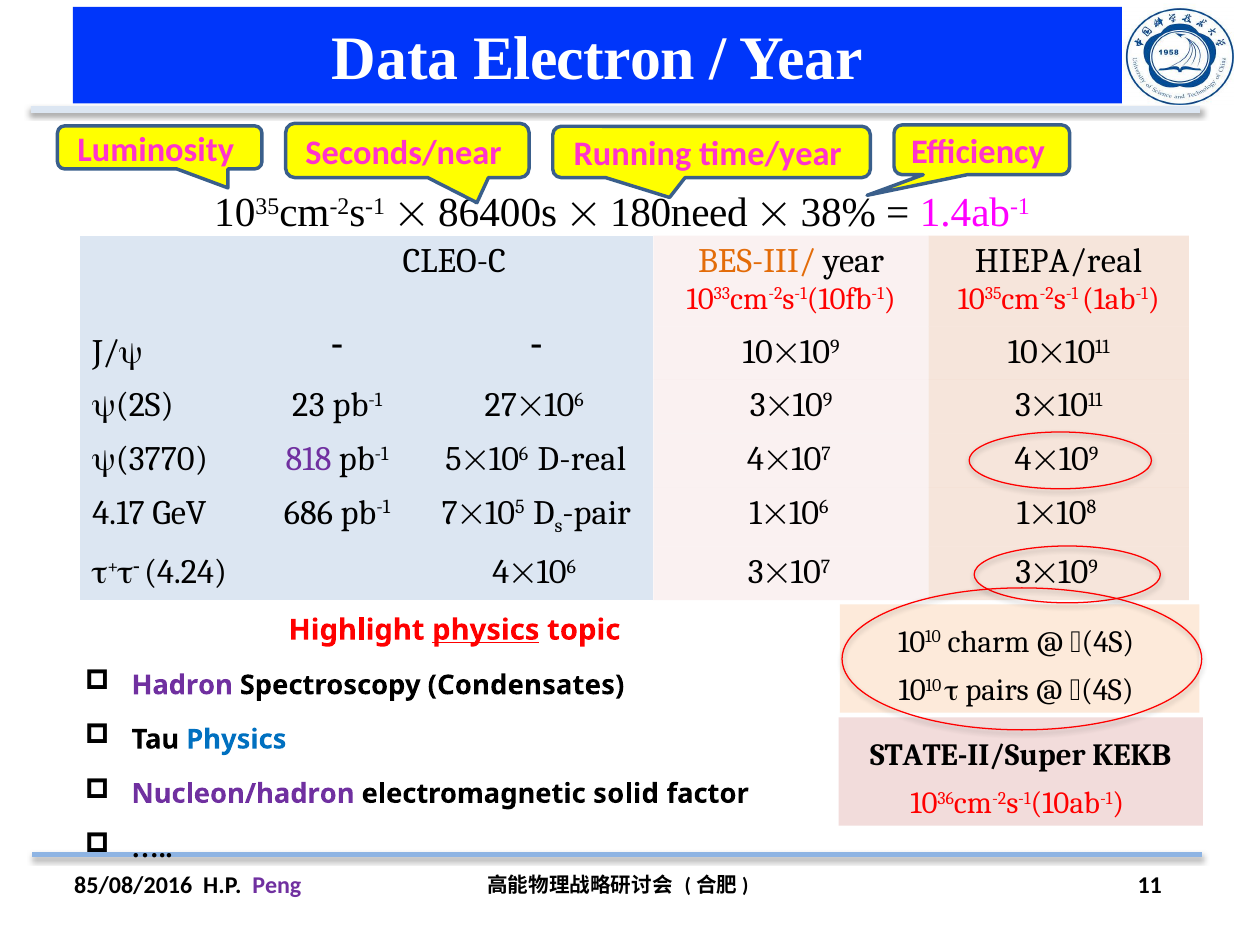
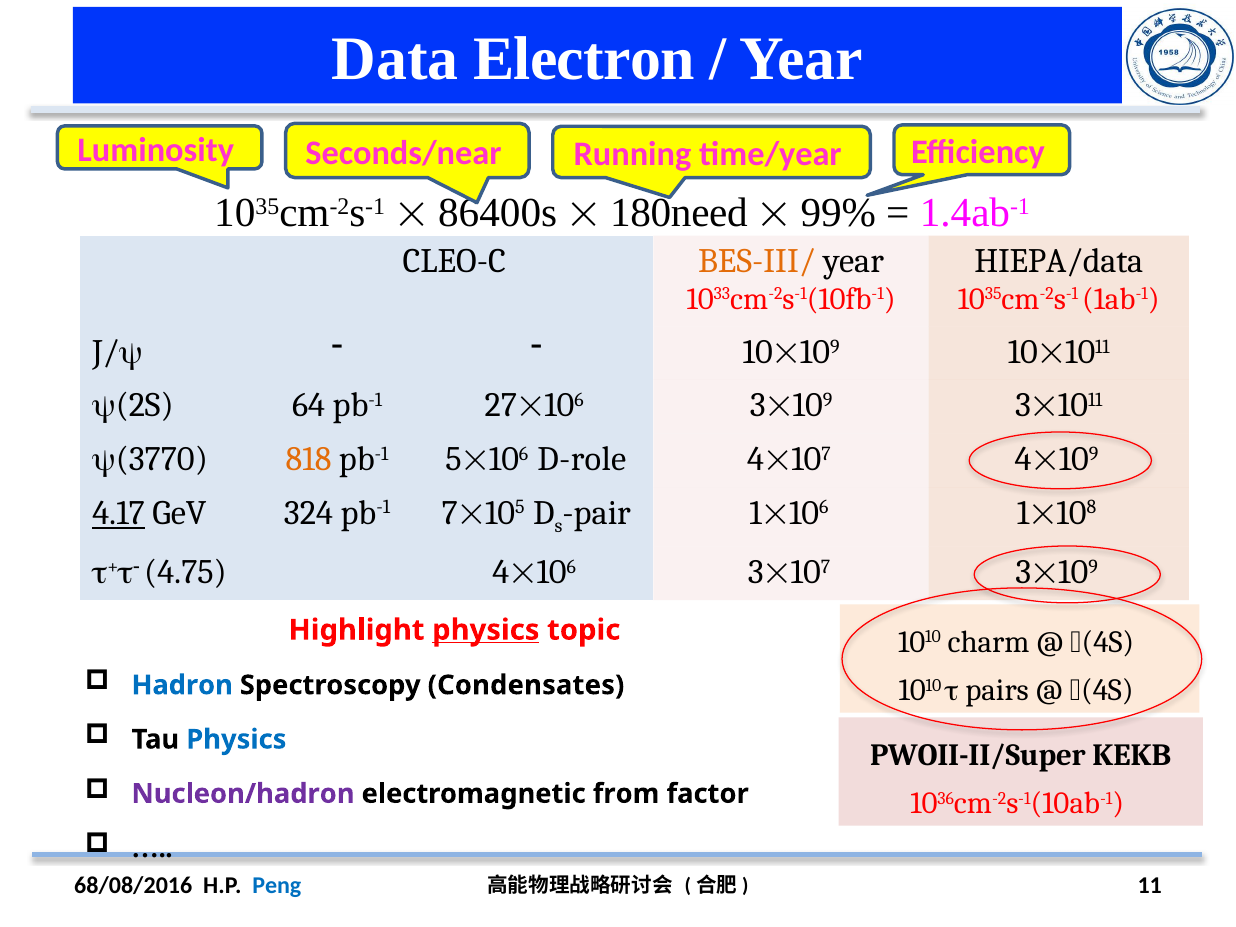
38%: 38% -> 99%
HIEPA/real: HIEPA/real -> HIEPA/data
23: 23 -> 64
818 colour: purple -> orange
D-real: D-real -> D-role
4.17 underline: none -> present
686: 686 -> 324
4.24: 4.24 -> 4.75
Hadron colour: purple -> blue
STATE-II/Super: STATE-II/Super -> PWOII-II/Super
solid: solid -> from
85/08/2016: 85/08/2016 -> 68/08/2016
Peng colour: purple -> blue
